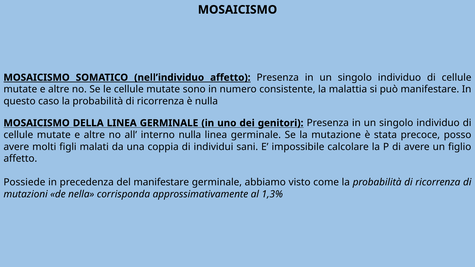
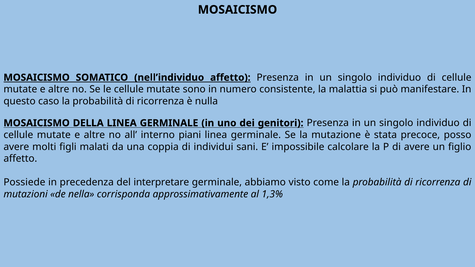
interno nulla: nulla -> piani
del manifestare: manifestare -> interpretare
